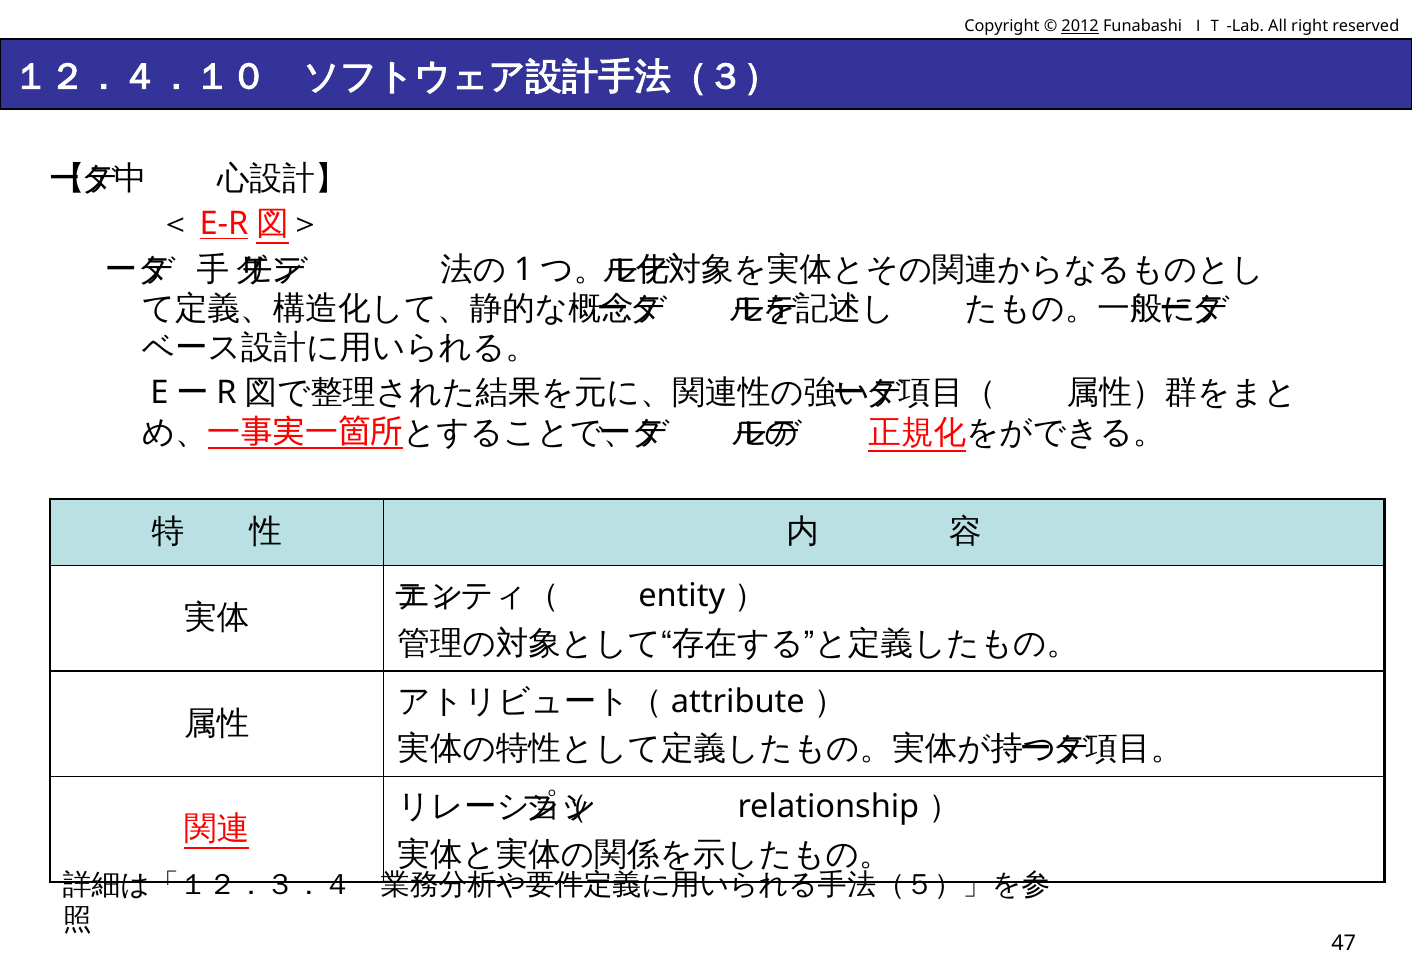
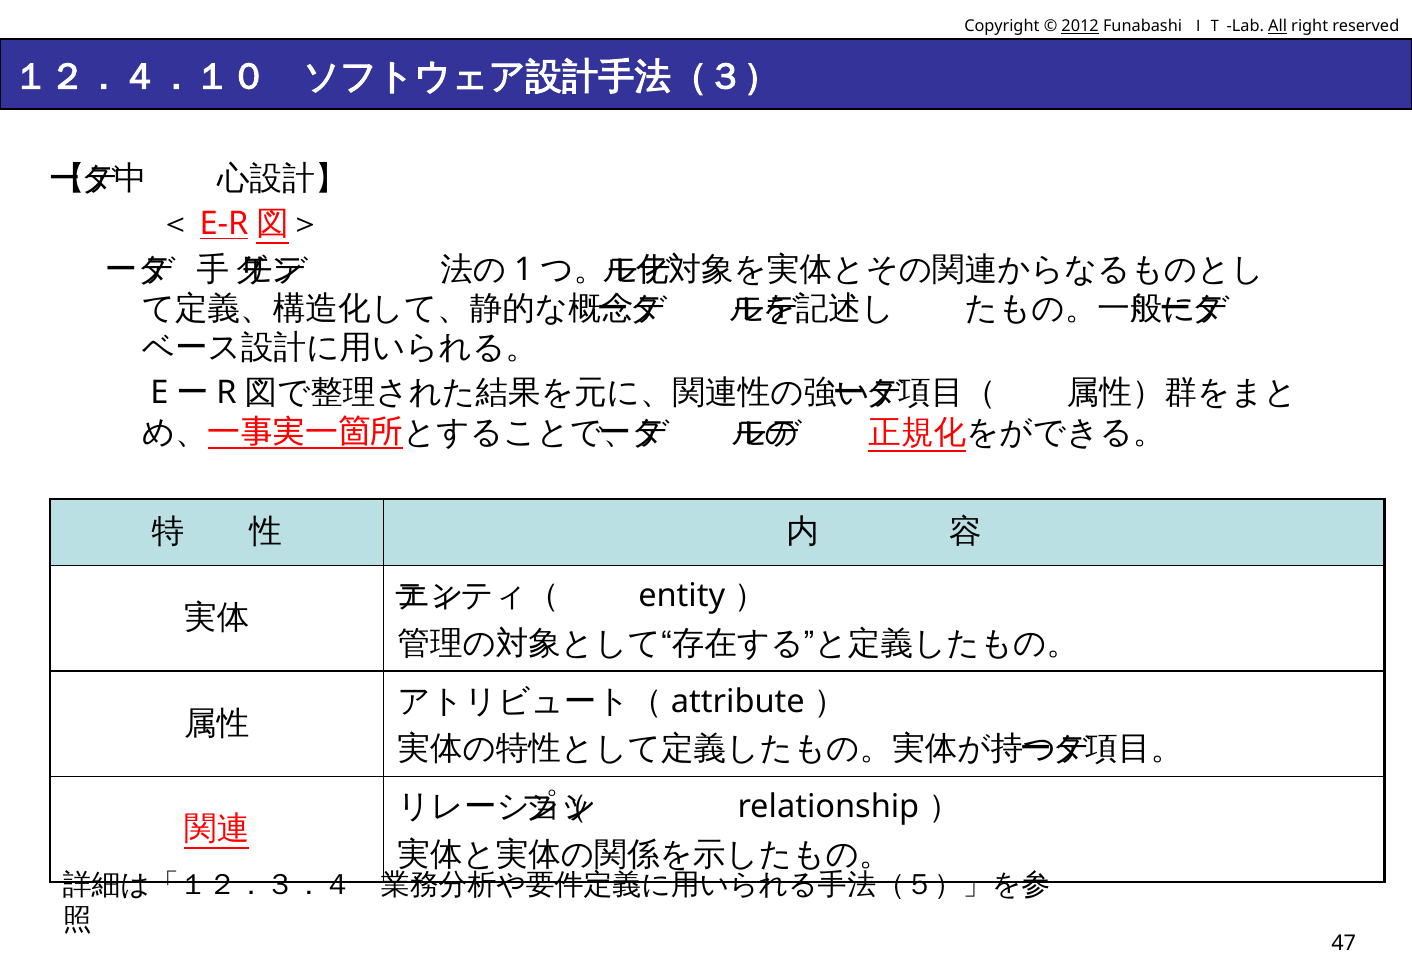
All underline: none -> present
